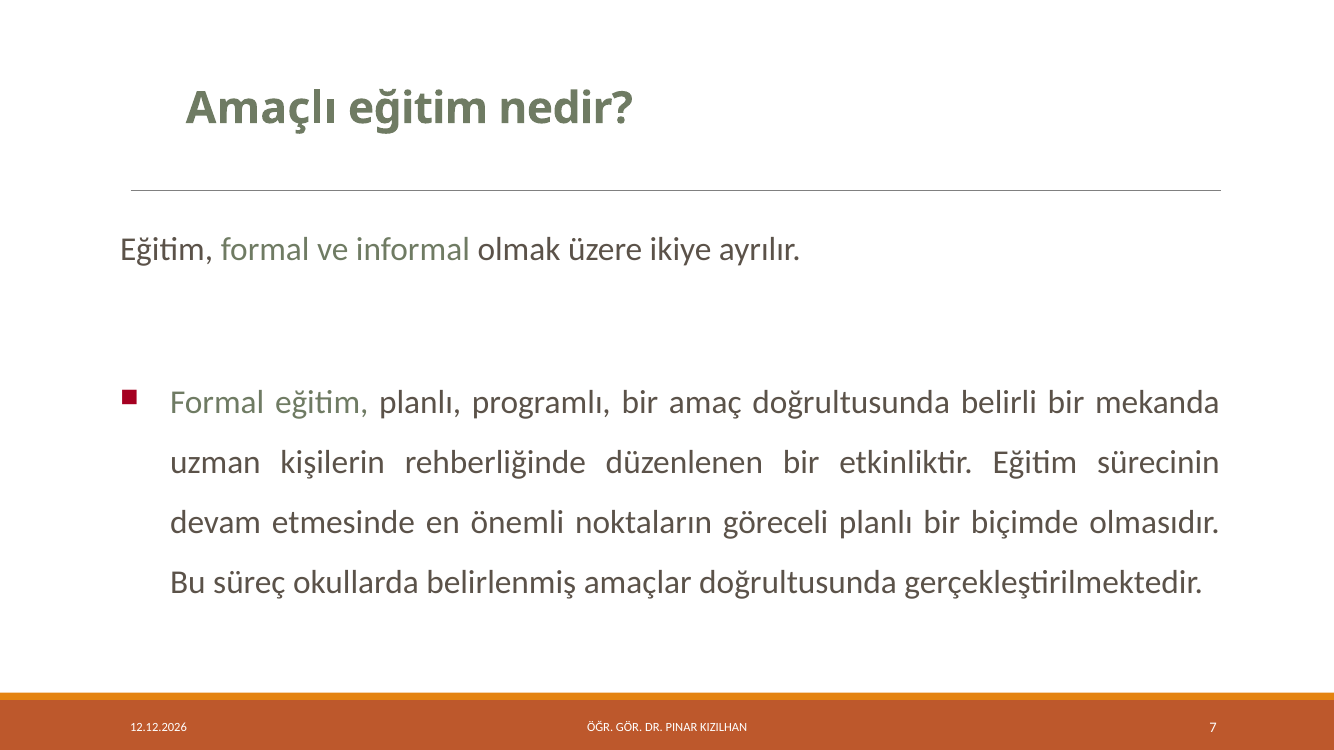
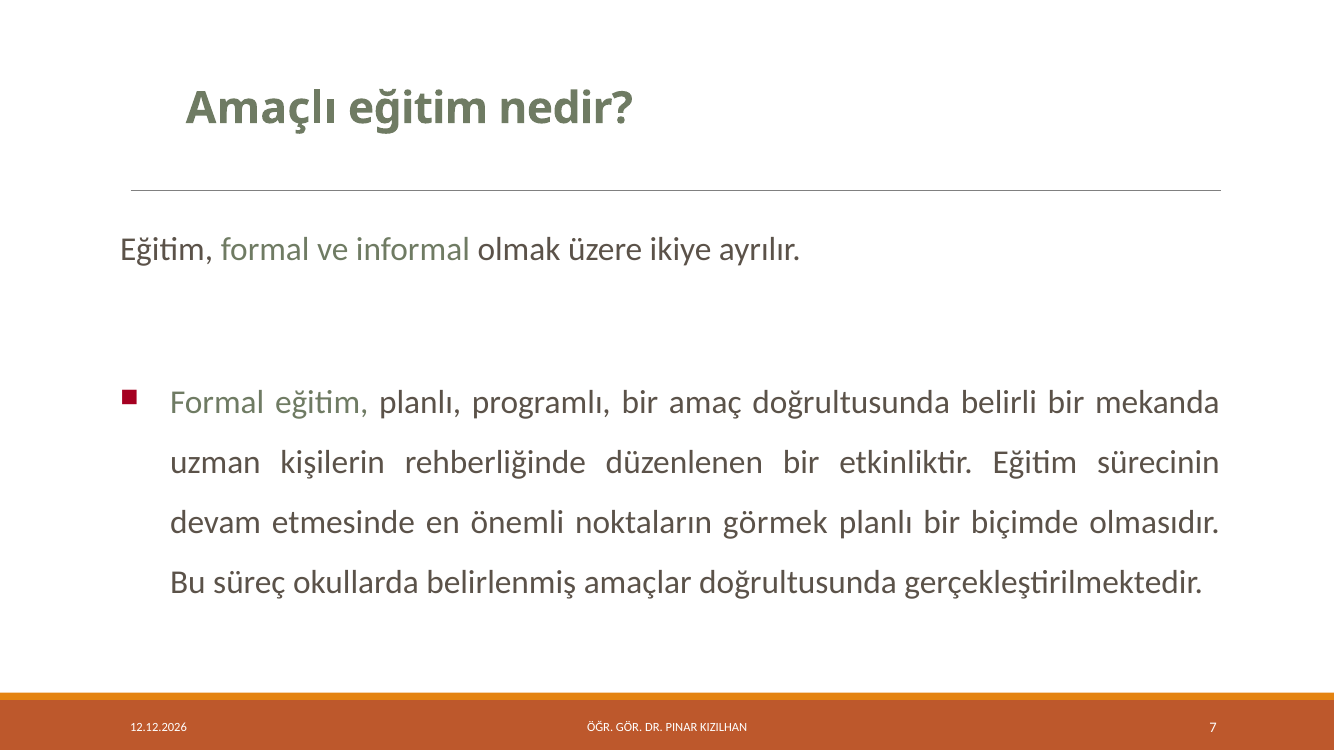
göreceli: göreceli -> görmek
